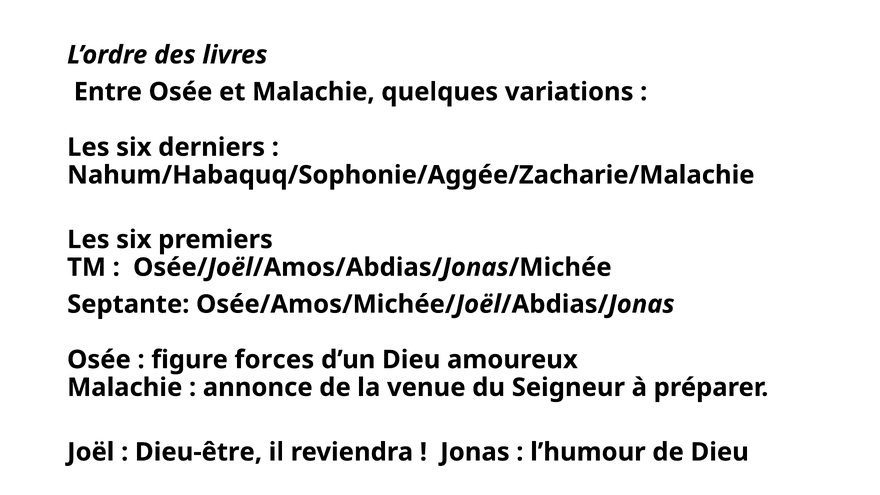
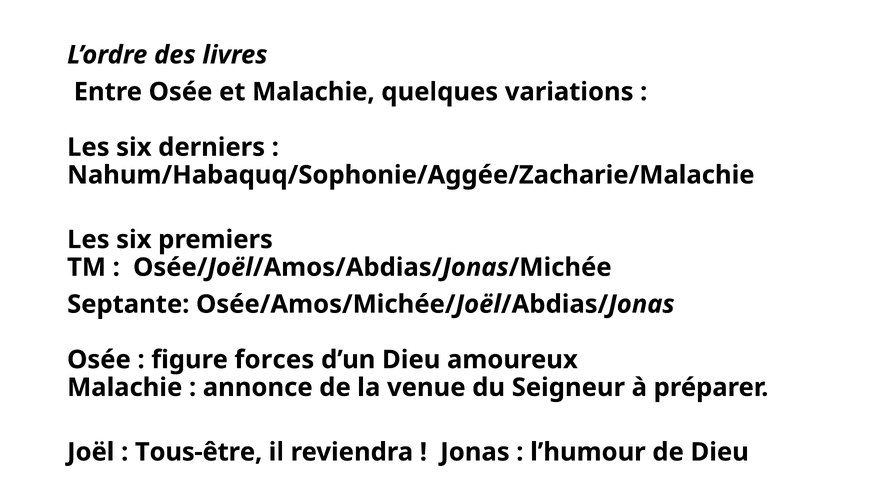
Dieu-être: Dieu-être -> Tous-être
